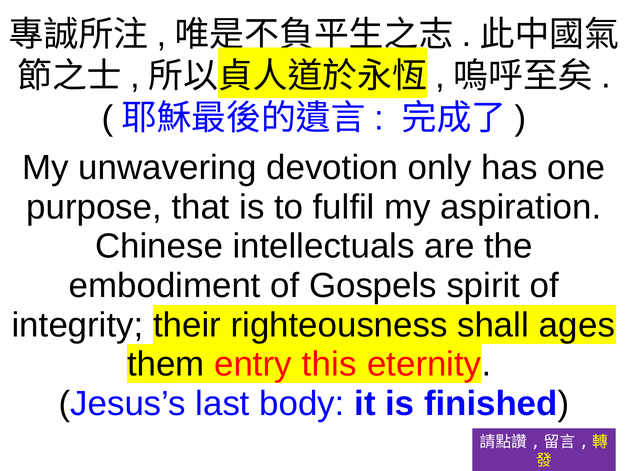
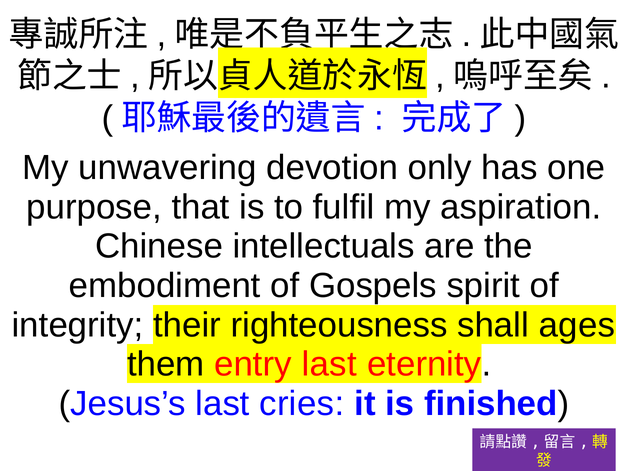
entry this: this -> last
body: body -> cries
